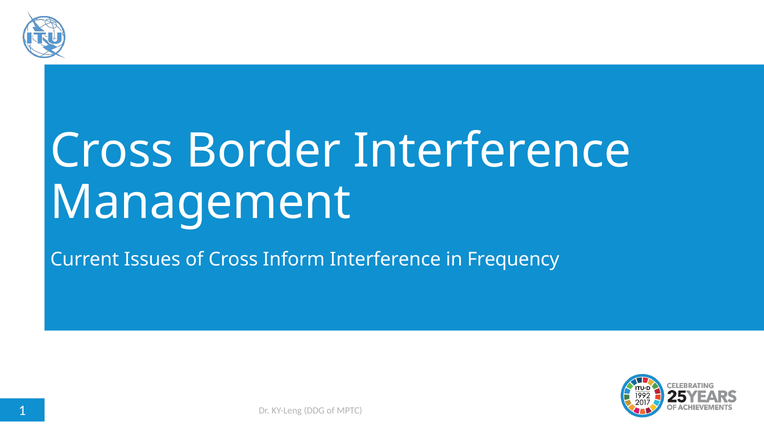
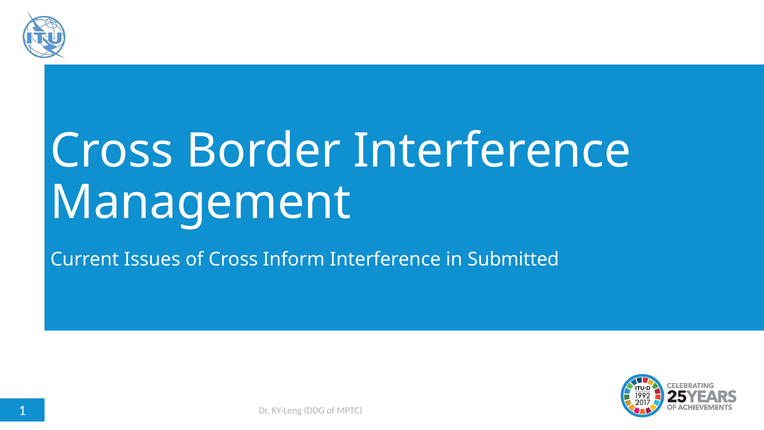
Frequency: Frequency -> Submitted
